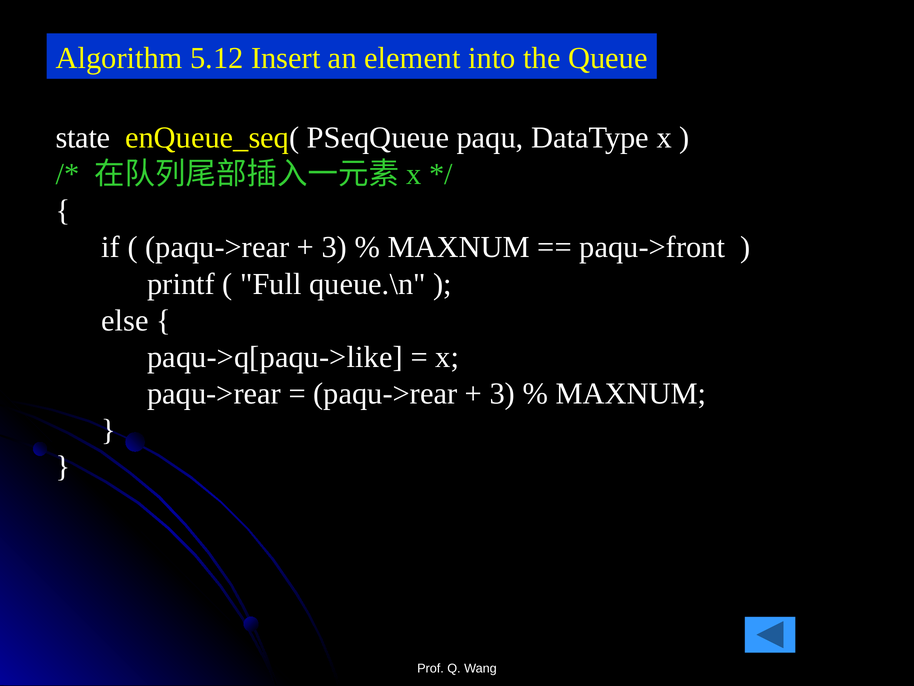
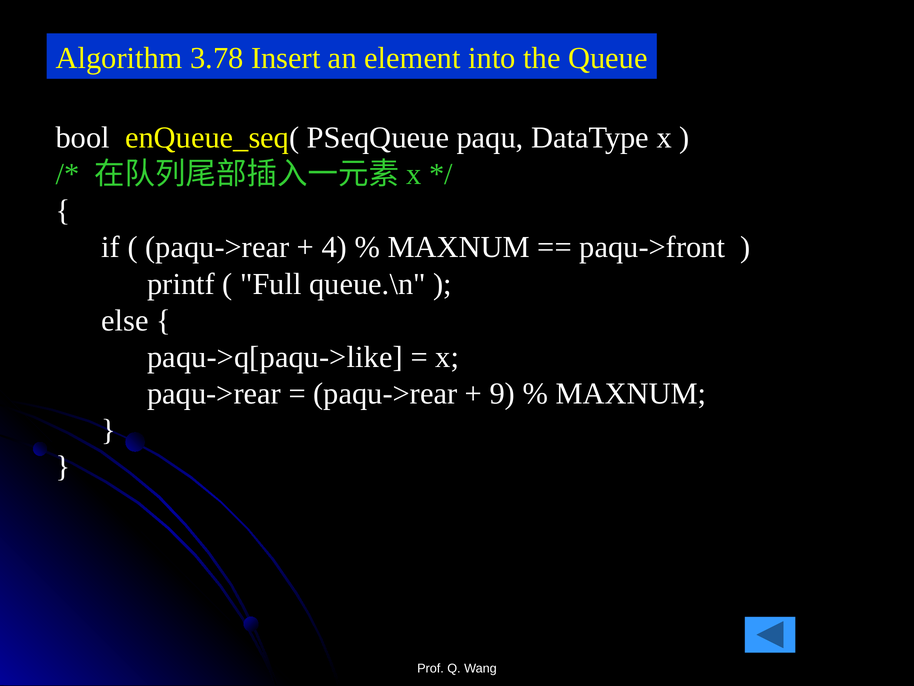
5.12: 5.12 -> 3.78
state: state -> bool
3 at (334, 247): 3 -> 4
3 at (502, 393): 3 -> 9
